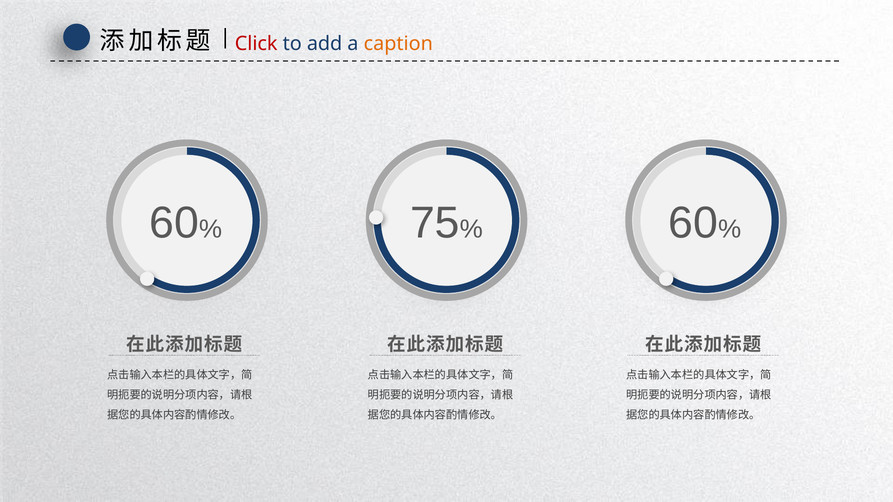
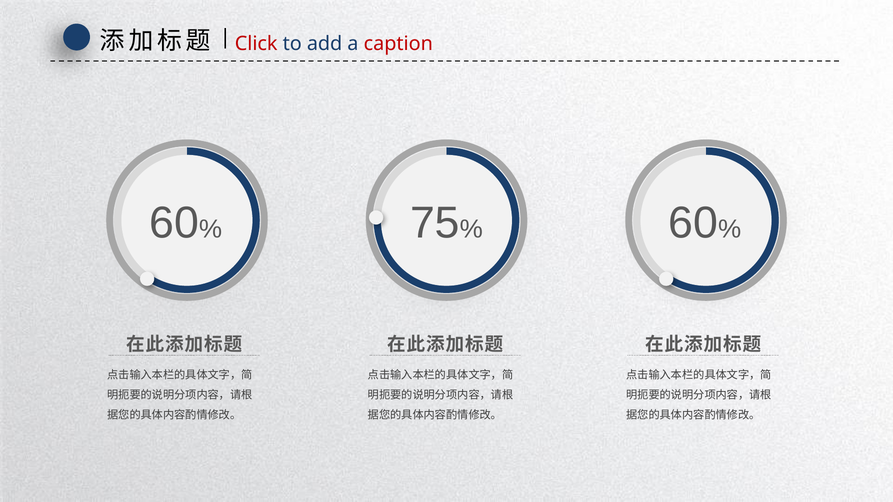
caption colour: orange -> red
